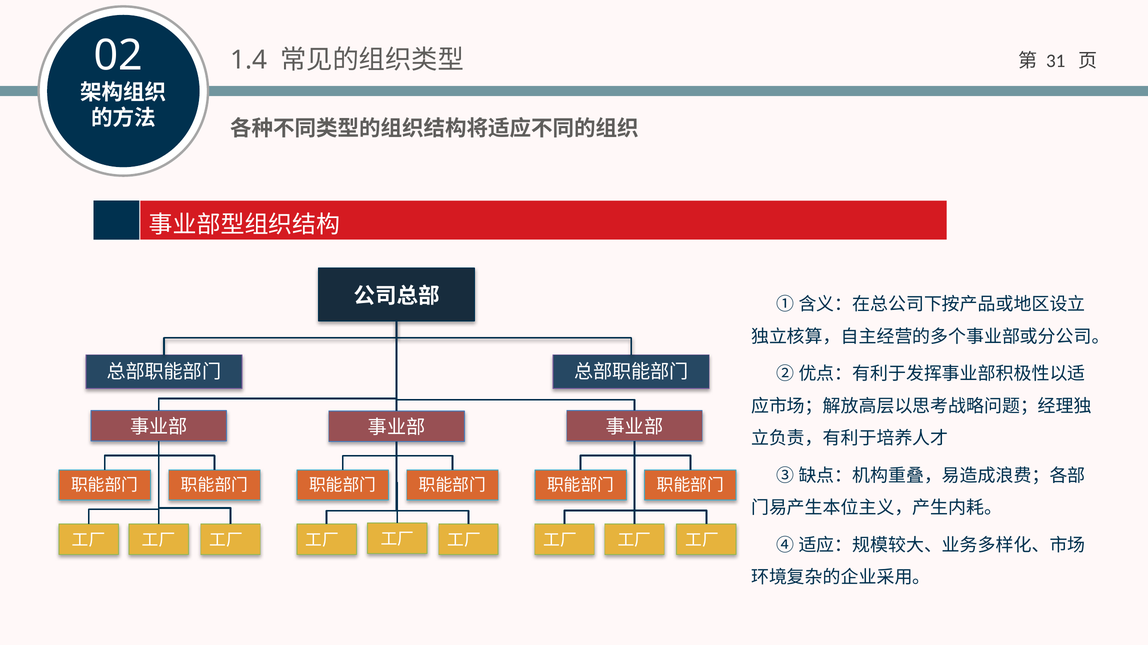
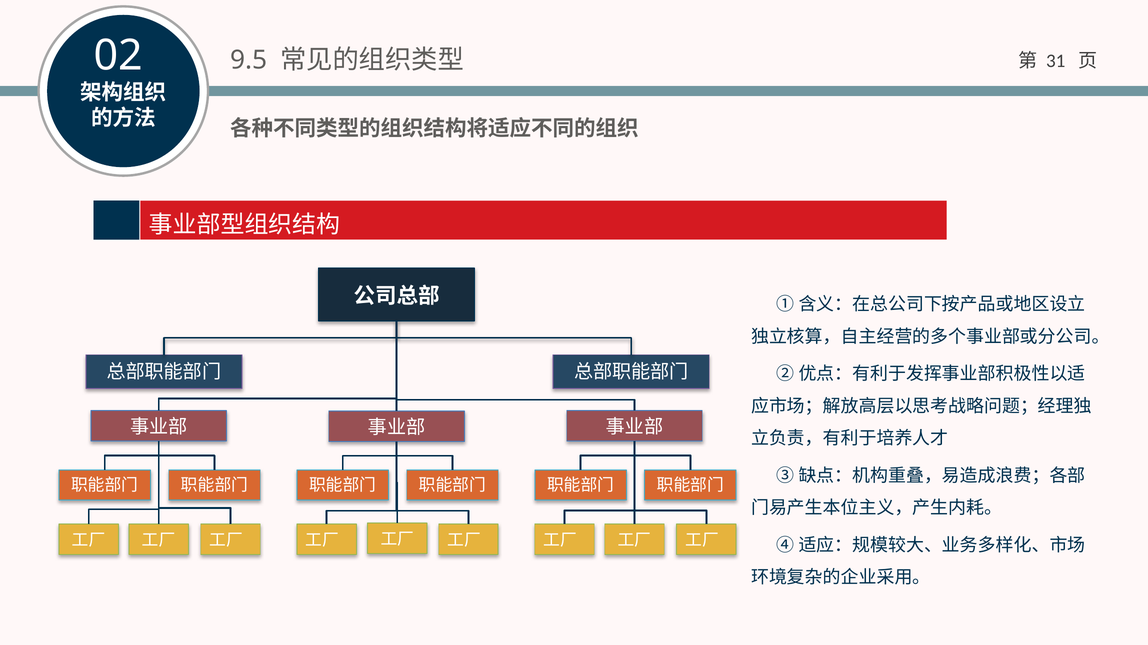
1.4: 1.4 -> 9.5
